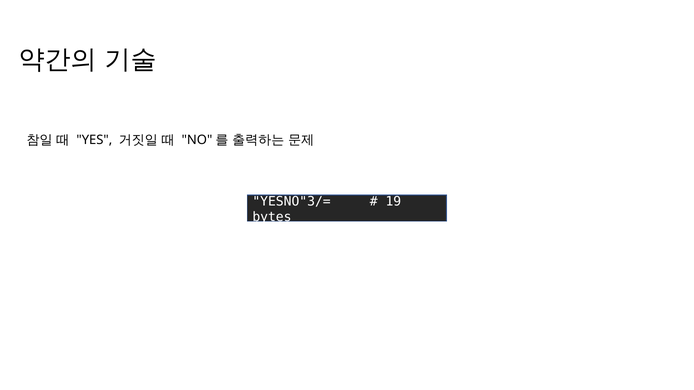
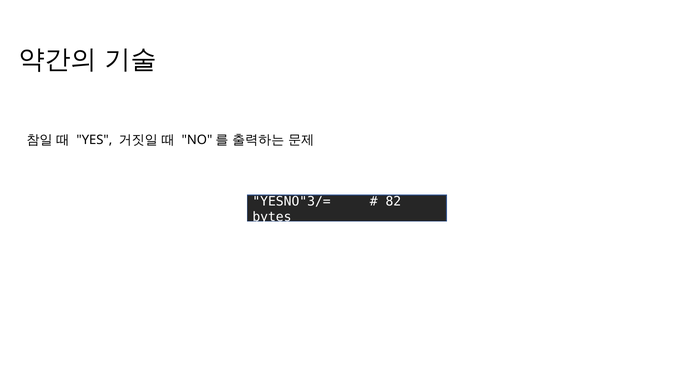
19: 19 -> 82
